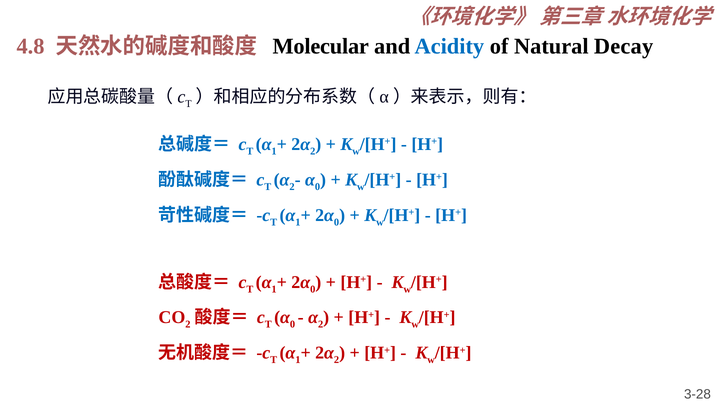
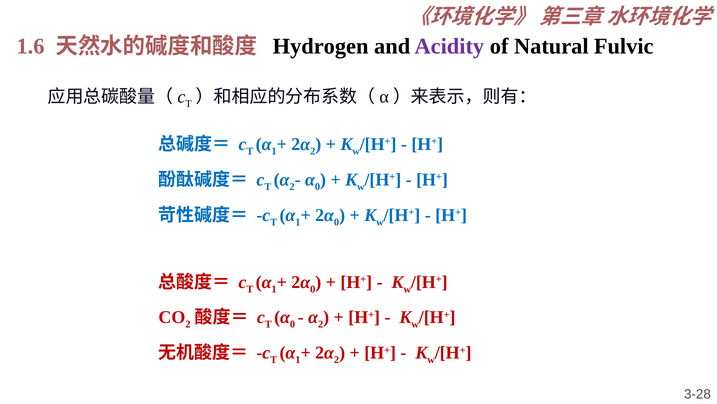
4.8: 4.8 -> 1.6
Molecular: Molecular -> Hydrogen
Acidity colour: blue -> purple
Decay: Decay -> Fulvic
